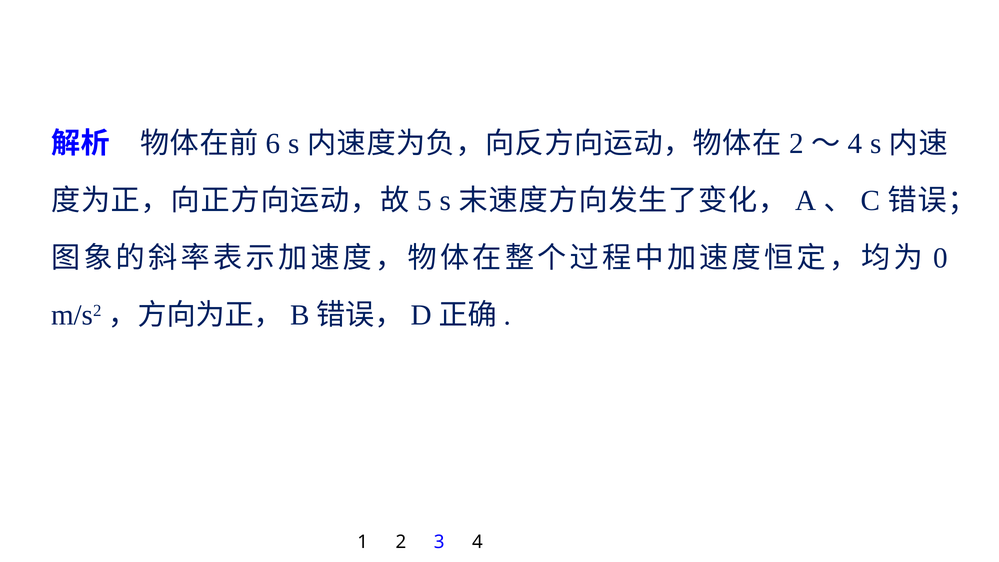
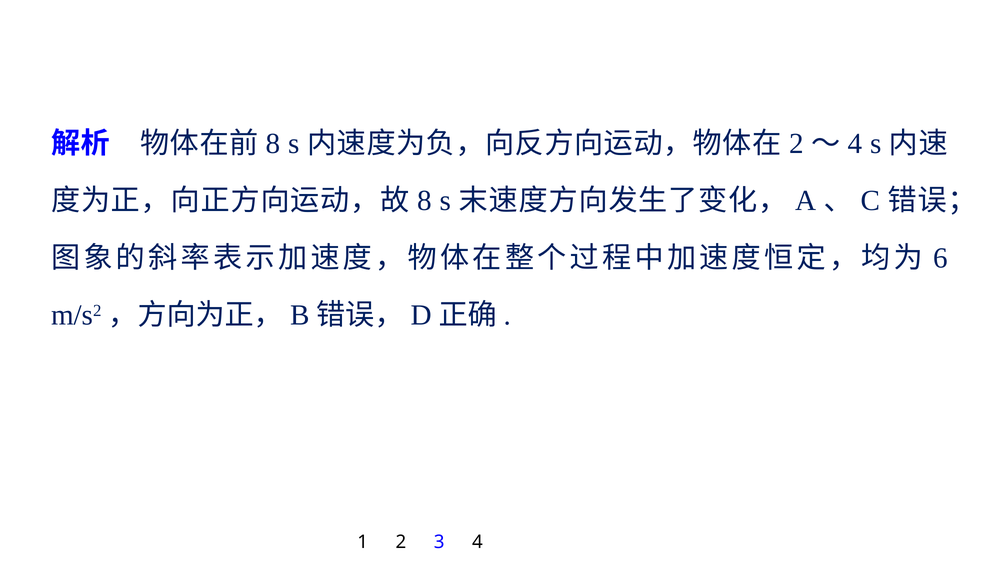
6 at (273, 144): 6 -> 8
5 at (425, 201): 5 -> 8
0: 0 -> 6
